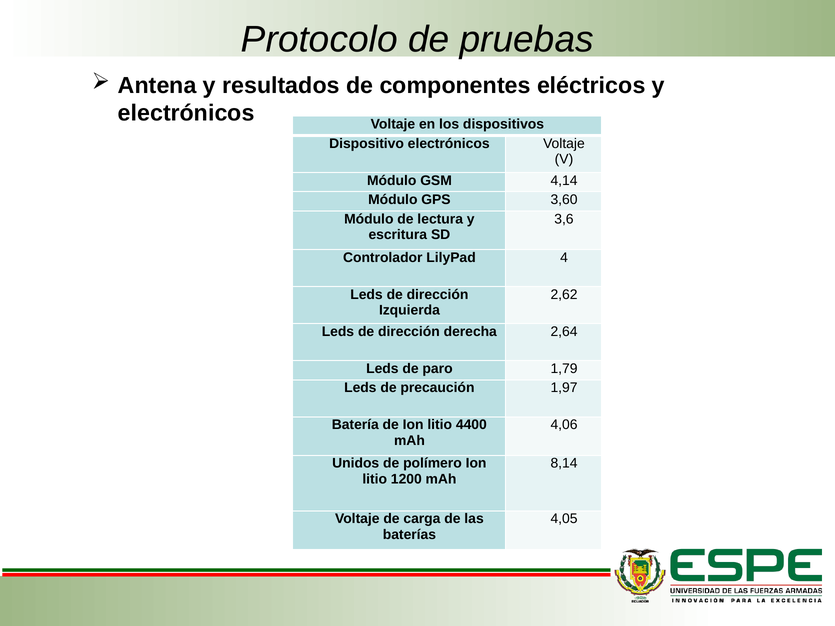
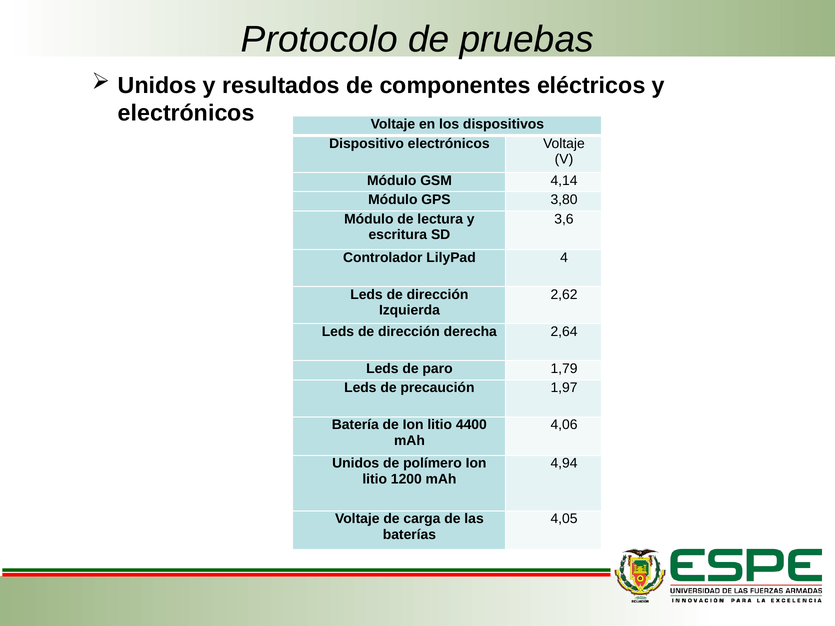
Antena at (157, 86): Antena -> Unidos
3,60: 3,60 -> 3,80
8,14: 8,14 -> 4,94
